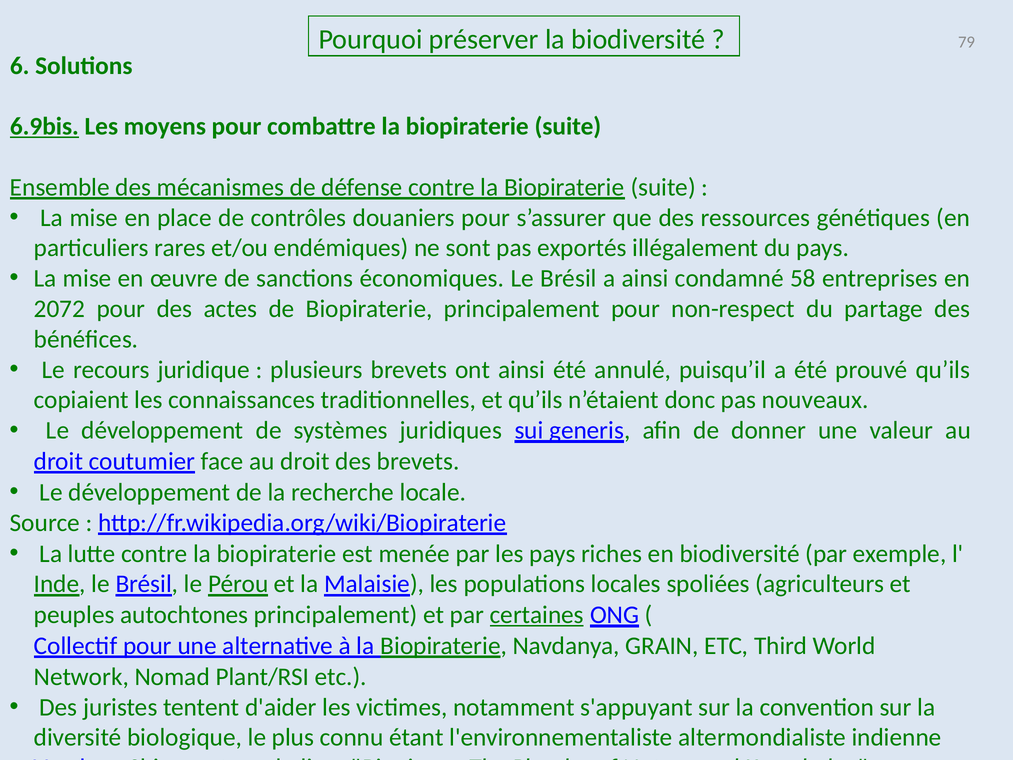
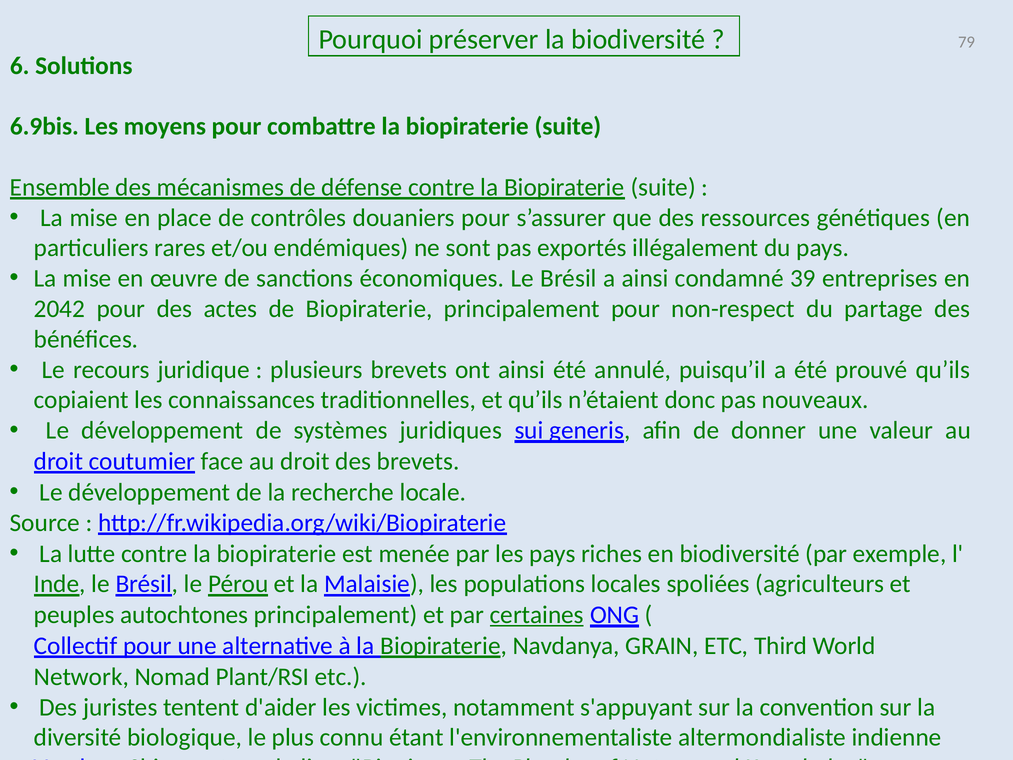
6.9bis underline: present -> none
58: 58 -> 39
2072: 2072 -> 2042
